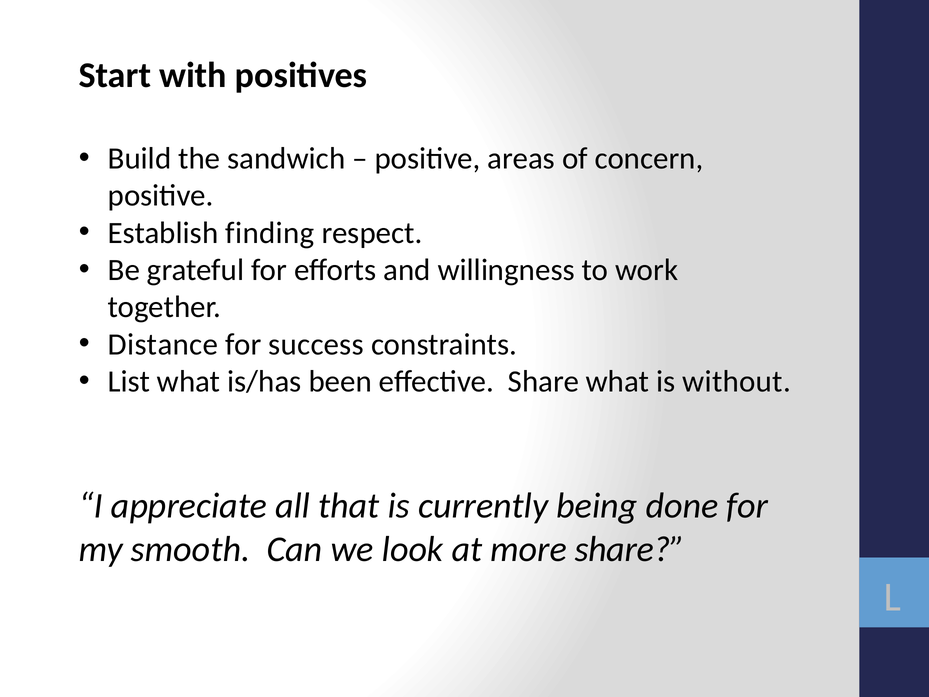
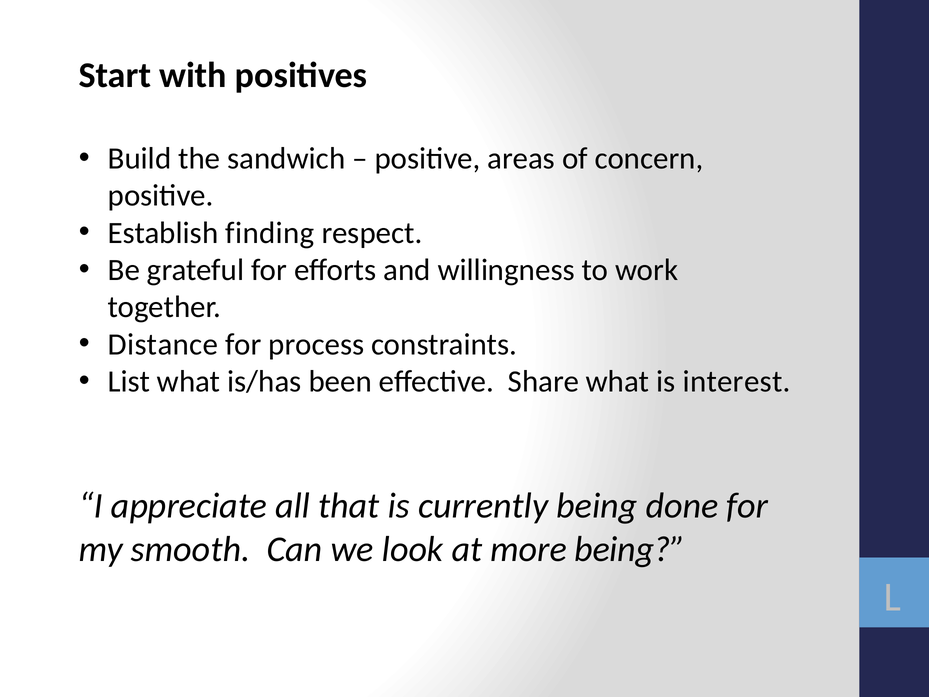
success: success -> process
without: without -> interest
more share: share -> being
